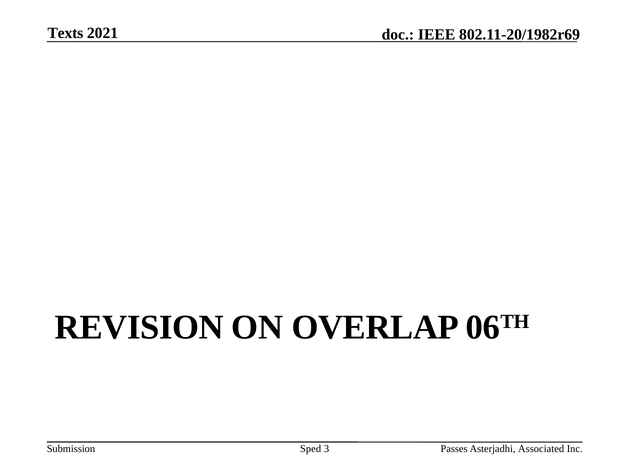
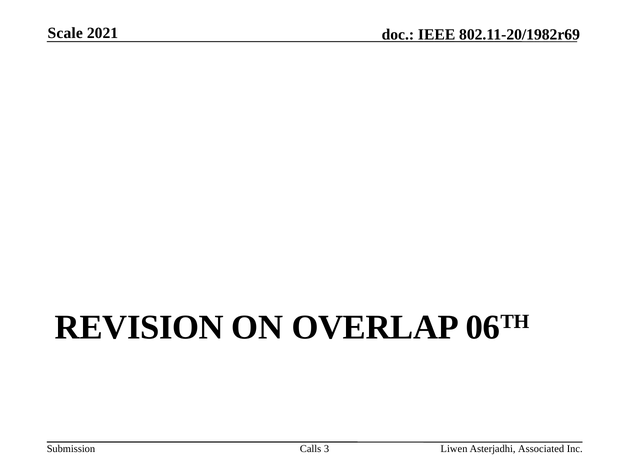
Texts: Texts -> Scale
Sped: Sped -> Calls
Passes: Passes -> Liwen
